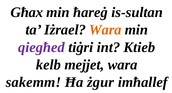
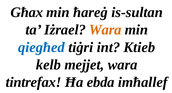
qiegħed colour: purple -> blue
sakemm: sakemm -> tintrefax
żgur: żgur -> ebda
